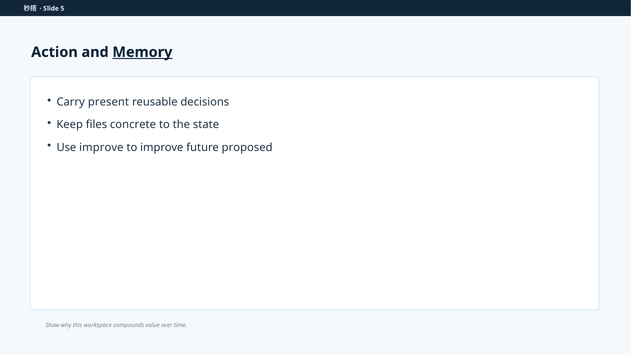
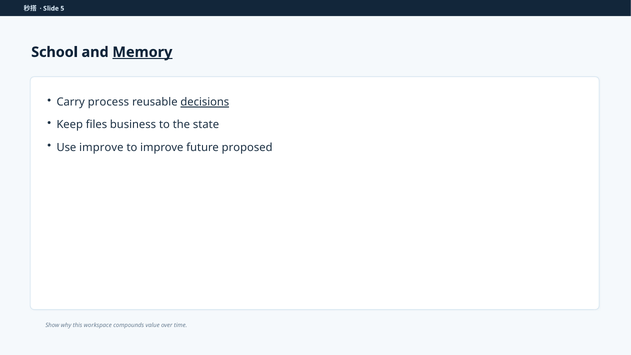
Action: Action -> School
present: present -> process
decisions underline: none -> present
concrete: concrete -> business
